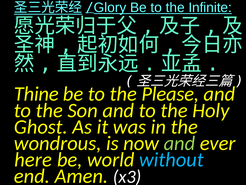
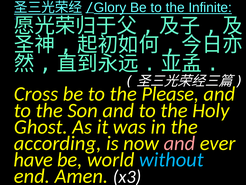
Thine: Thine -> Cross
wondrous: wondrous -> according
and at (179, 143) colour: light green -> pink
here: here -> have
